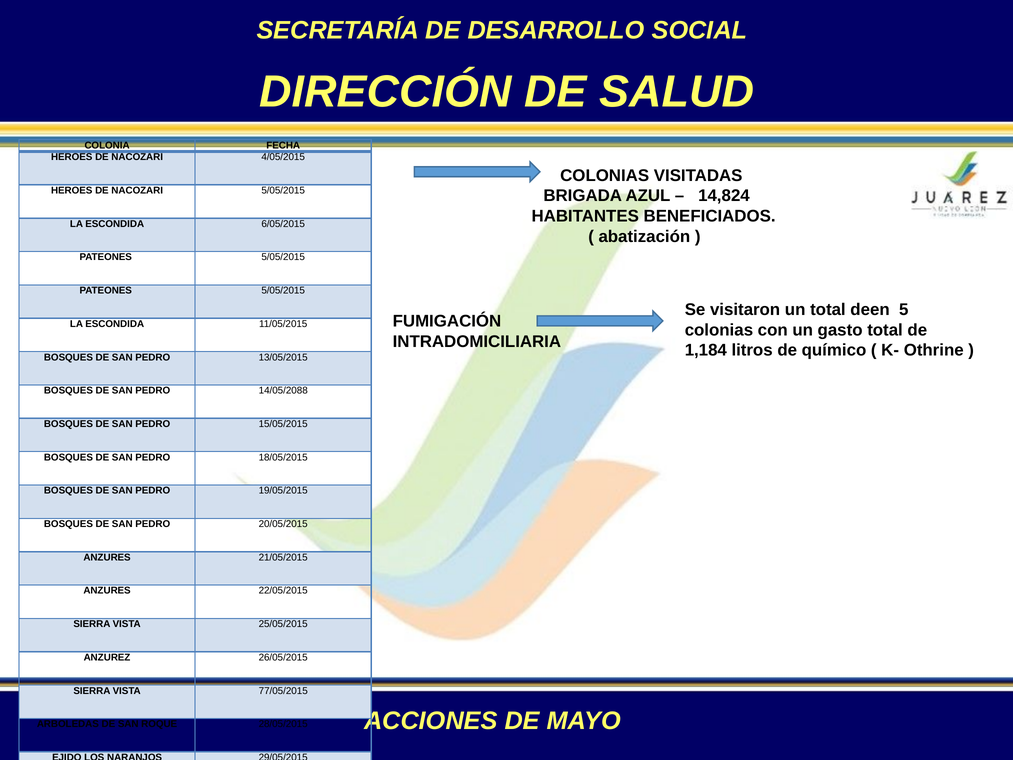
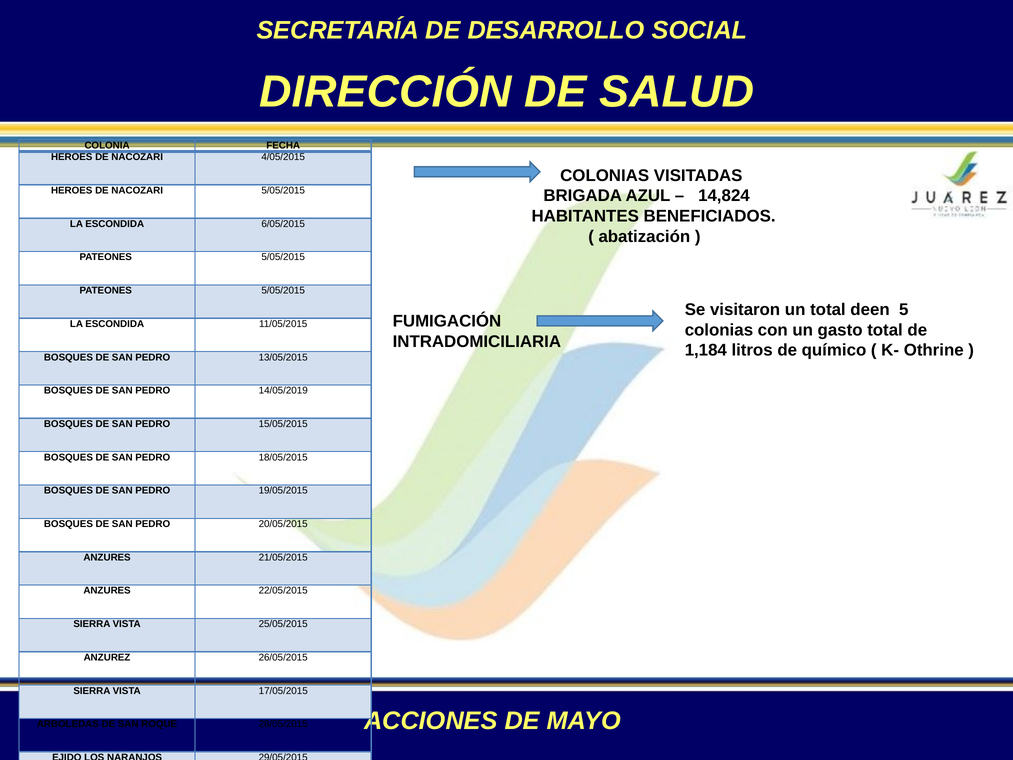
14/05/2088: 14/05/2088 -> 14/05/2019
77/05/2015: 77/05/2015 -> 17/05/2015
